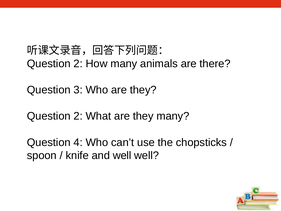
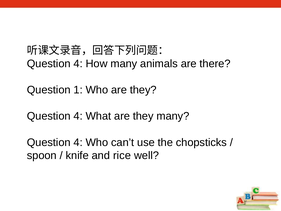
2 at (78, 64): 2 -> 4
3: 3 -> 1
2 at (78, 116): 2 -> 4
and well: well -> rice
